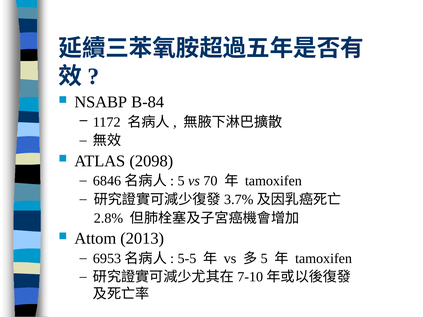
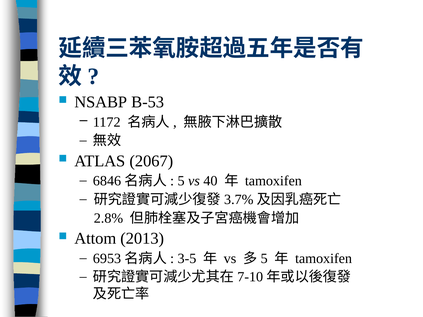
B-84: B-84 -> B-53
2098: 2098 -> 2067
70: 70 -> 40
5-5: 5-5 -> 3-5
